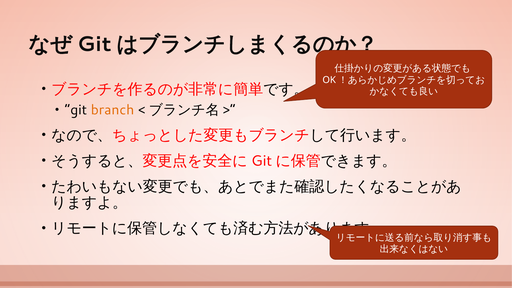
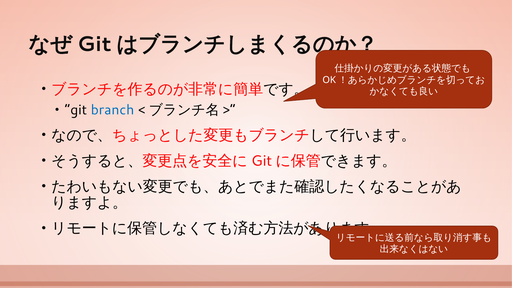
branch colour: orange -> blue
